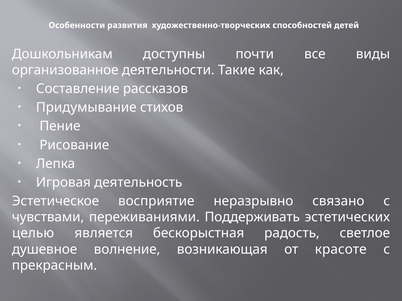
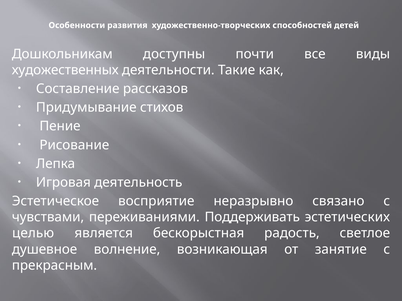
организованное: организованное -> художественных
красоте: красоте -> занятие
